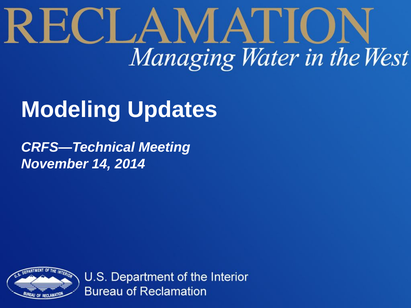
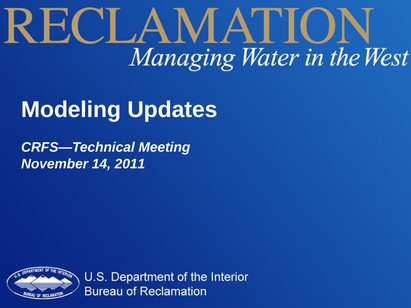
2014: 2014 -> 2011
